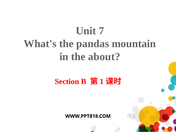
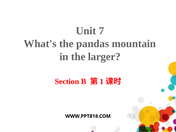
about: about -> larger
